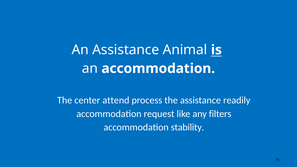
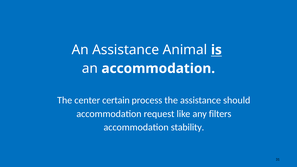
attend: attend -> certain
readily: readily -> should
